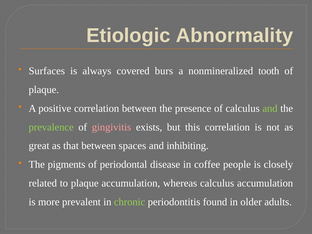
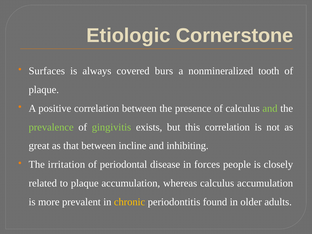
Abnormality: Abnormality -> Cornerstone
gingivitis colour: pink -> light green
spaces: spaces -> incline
pigments: pigments -> irritation
coffee: coffee -> forces
chronic colour: light green -> yellow
